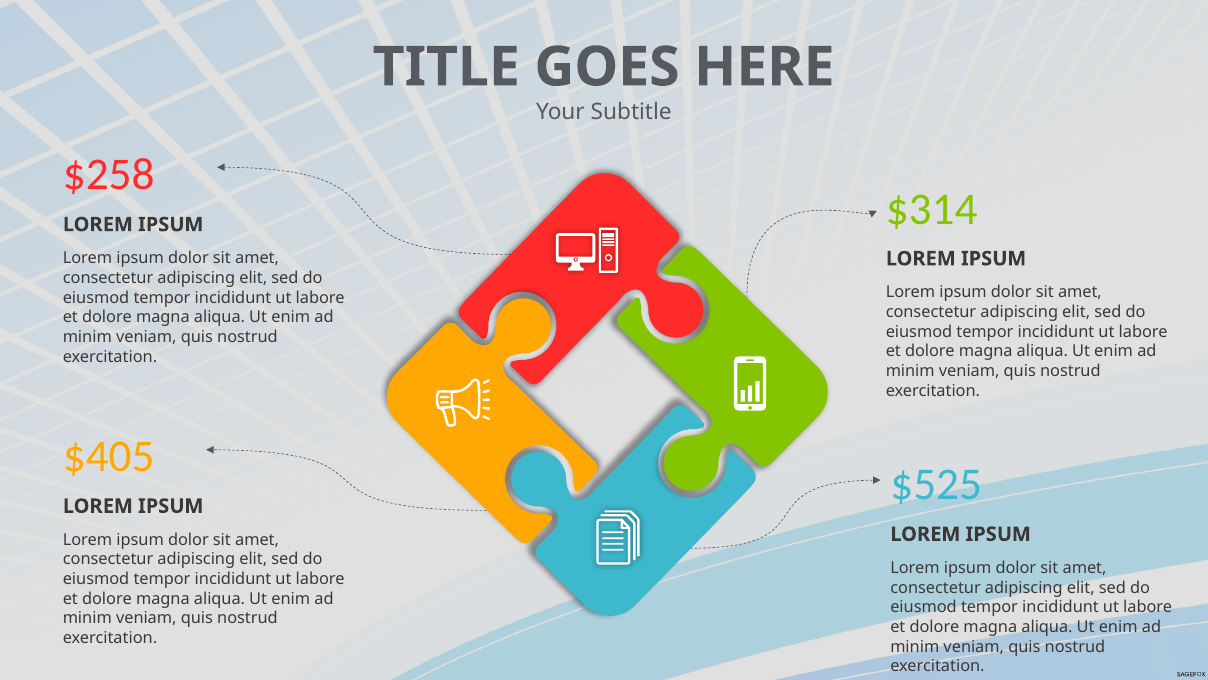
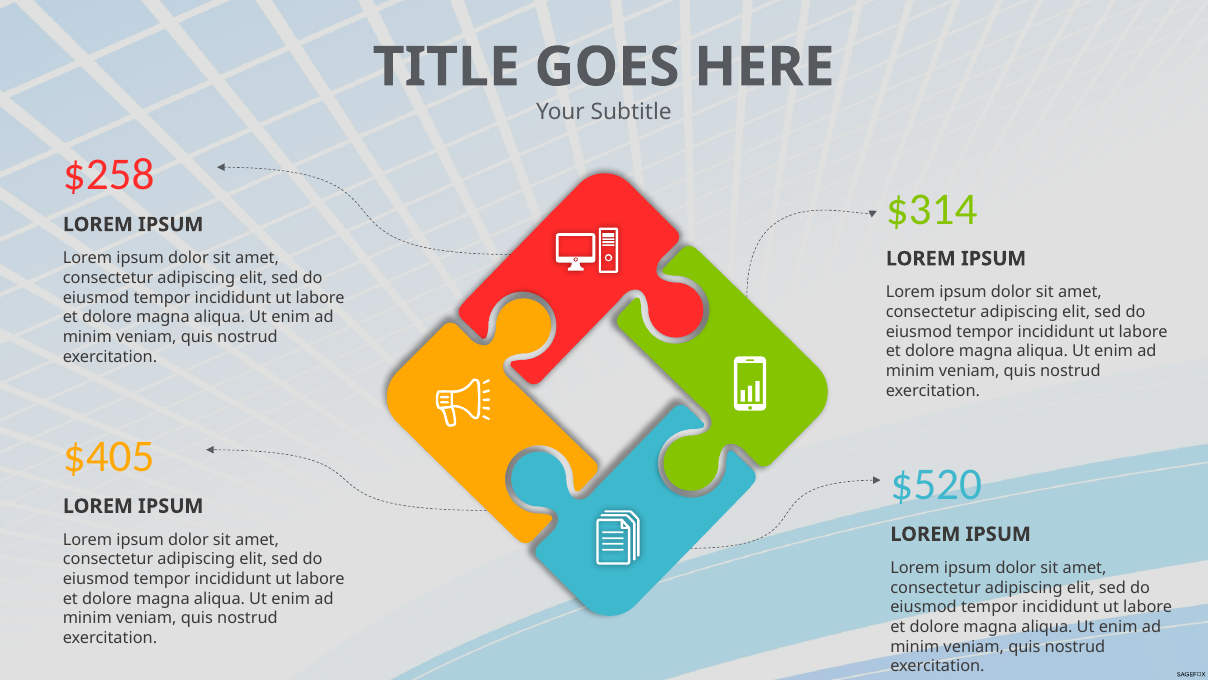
$525: $525 -> $520
